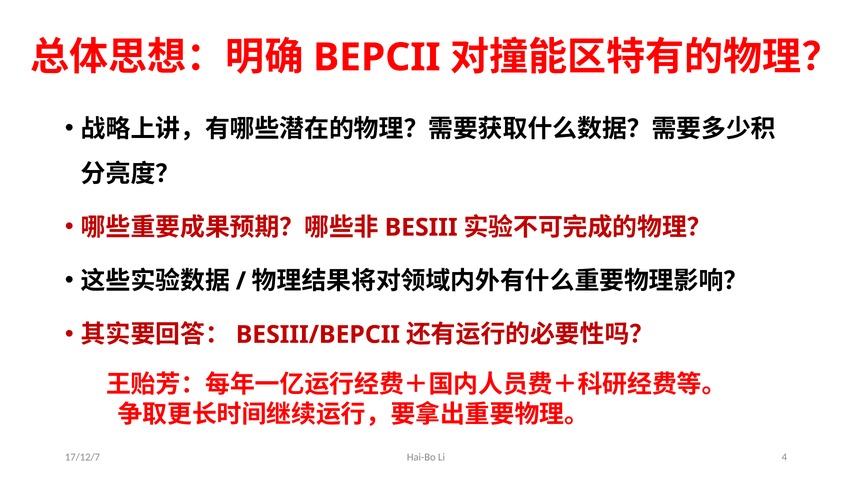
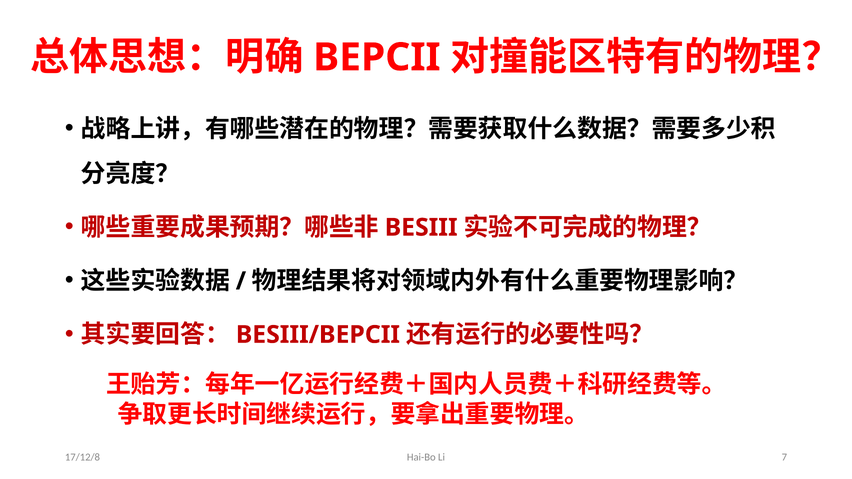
17/12/7: 17/12/7 -> 17/12/8
4: 4 -> 7
